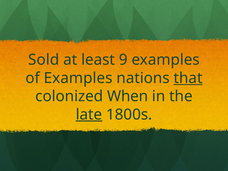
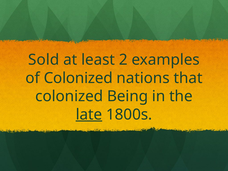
9: 9 -> 2
of Examples: Examples -> Colonized
that underline: present -> none
When: When -> Being
